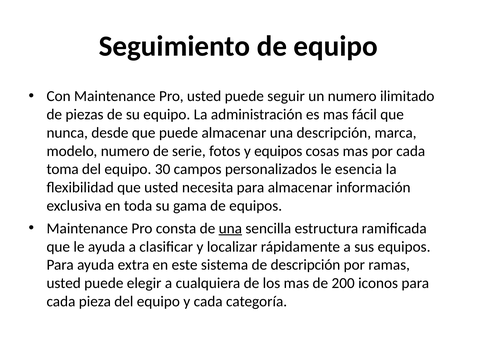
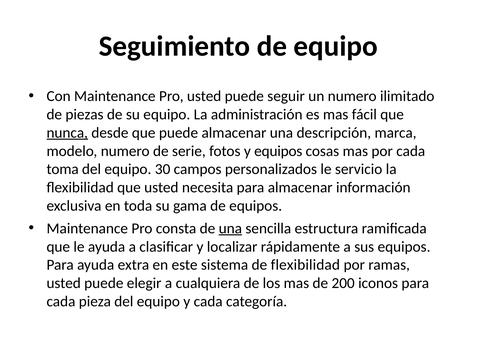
nunca underline: none -> present
esencia: esencia -> servicio
de descripción: descripción -> flexibilidad
